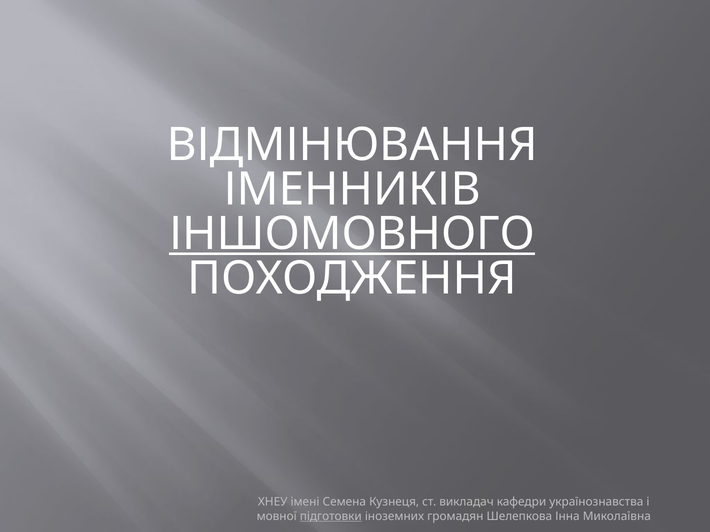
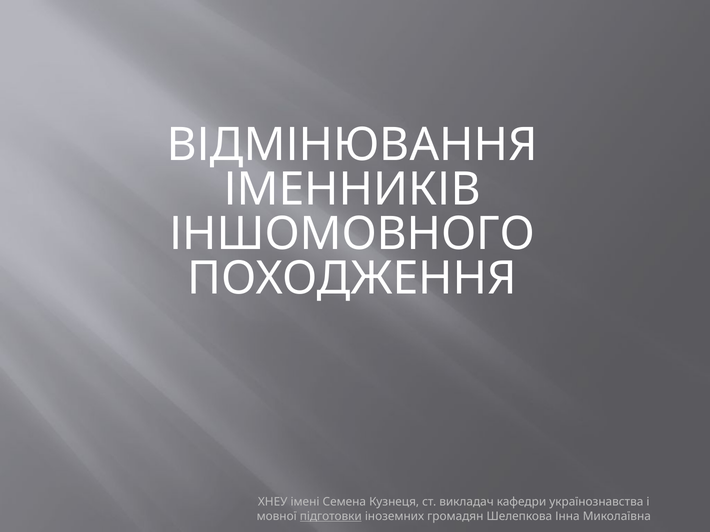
ІНШОМОВНОГО underline: present -> none
